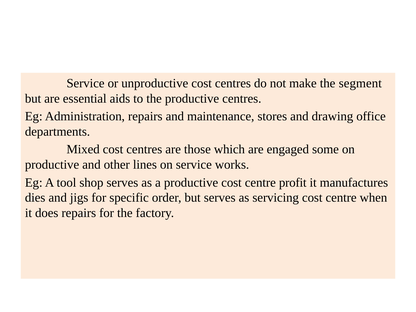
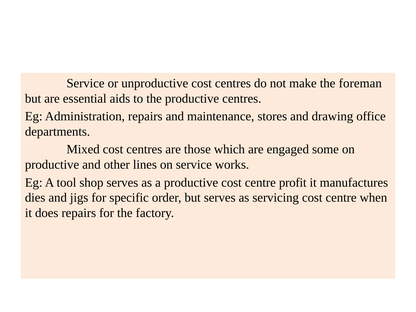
segment: segment -> foreman
